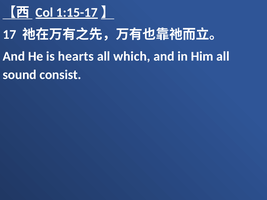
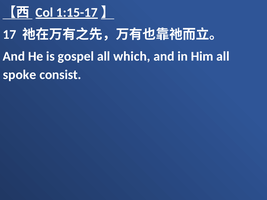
hearts: hearts -> gospel
sound: sound -> spoke
